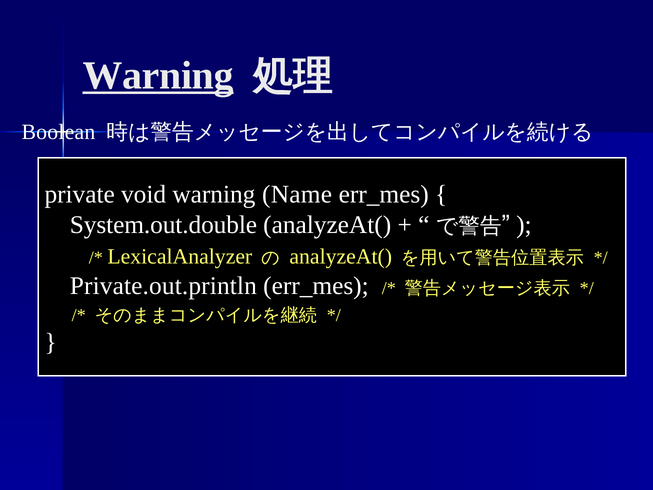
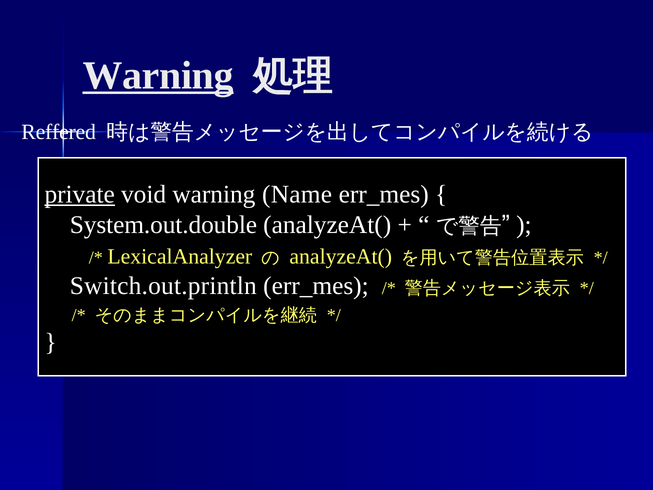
Boolean: Boolean -> Reffered
private underline: none -> present
Private.out.println: Private.out.println -> Switch.out.println
